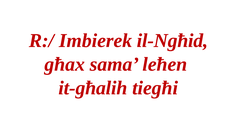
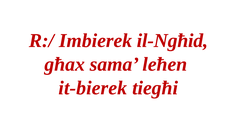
it-għalih: it-għalih -> it-bierek
